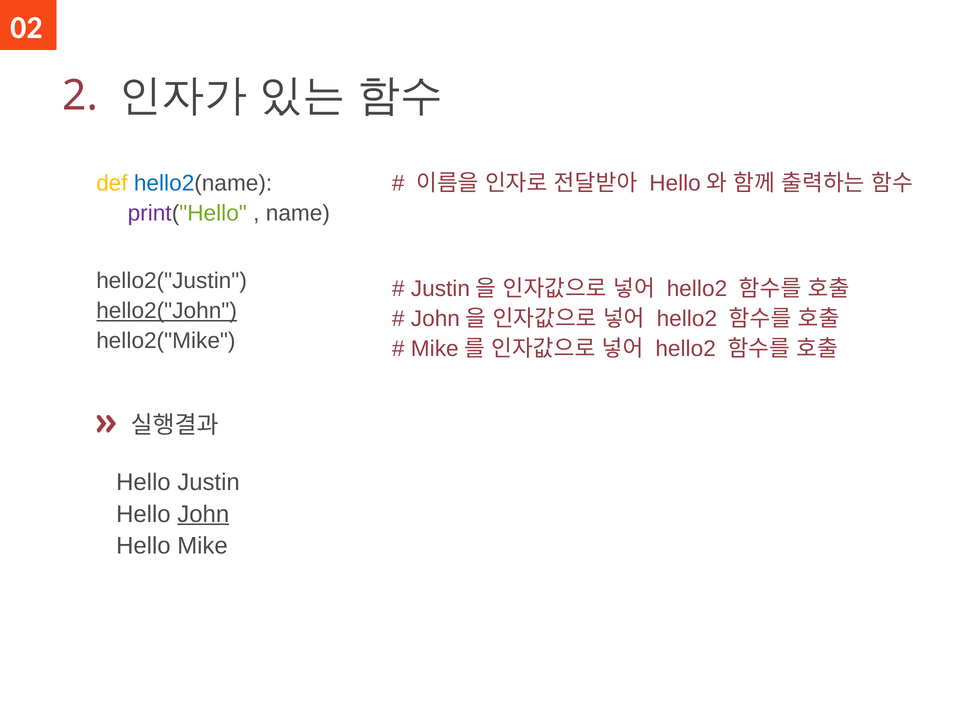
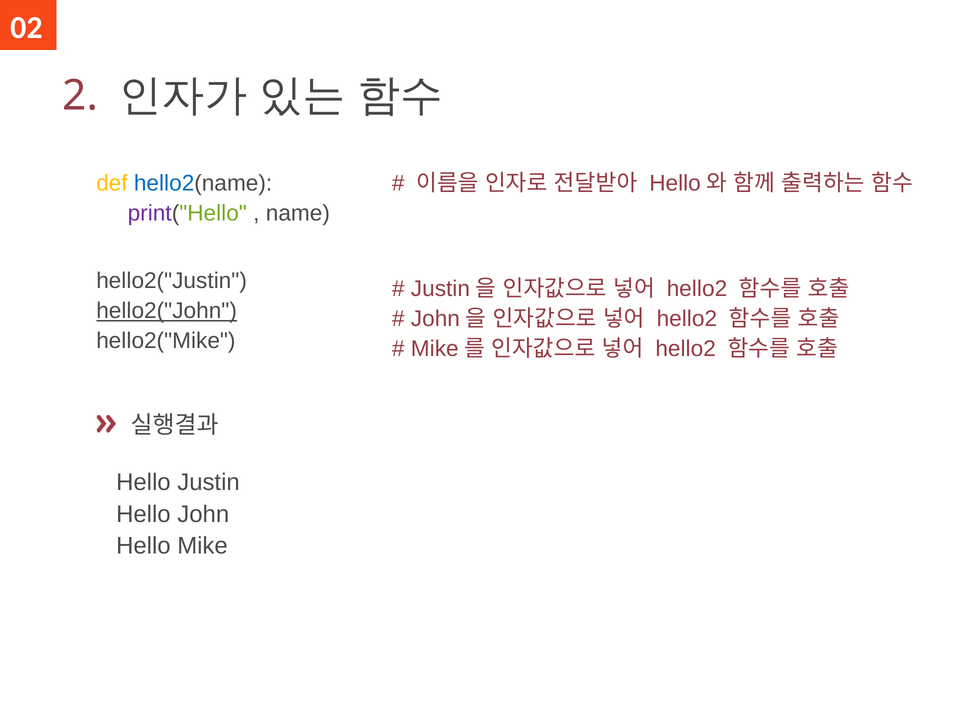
John underline: present -> none
